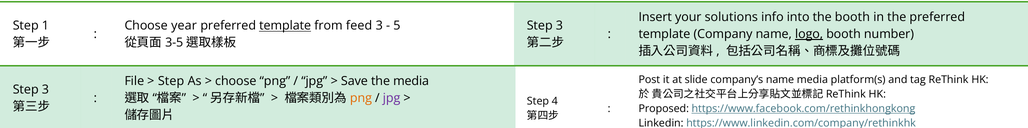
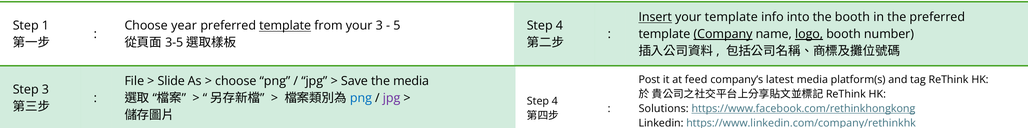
Insert underline: none -> present
your solutions: solutions -> template
from feed: feed -> your
3 at (559, 26): 3 -> 4
Company underline: none -> present
slide: slide -> feed
company’s name: name -> latest
Step at (171, 82): Step -> Slide
png at (361, 99) colour: orange -> blue
Proposed: Proposed -> Solutions
